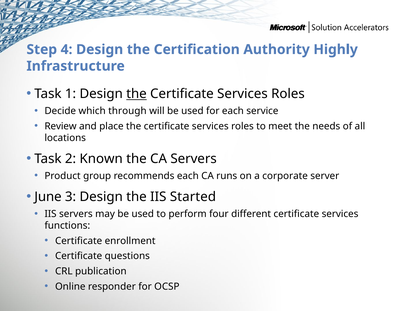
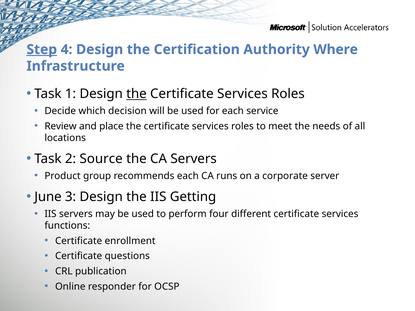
Step underline: none -> present
Highly: Highly -> Where
through: through -> decision
Known: Known -> Source
Started: Started -> Getting
